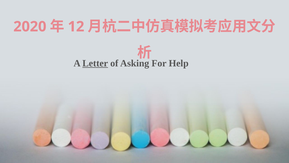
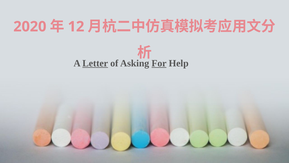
For underline: none -> present
